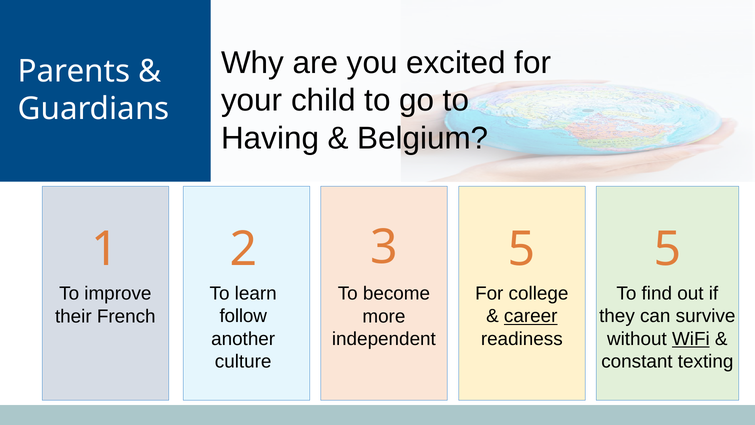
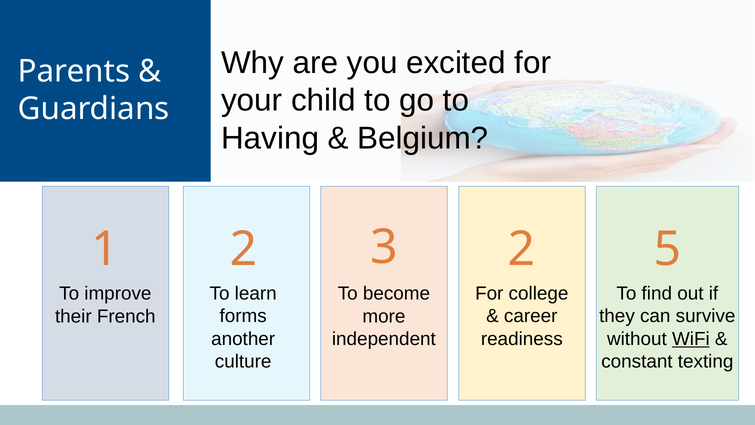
3 5: 5 -> 2
career underline: present -> none
follow: follow -> forms
